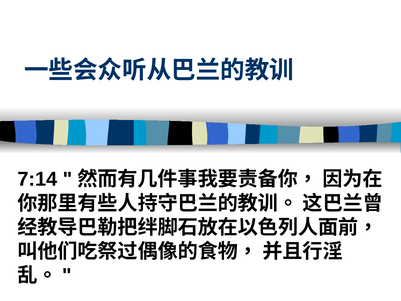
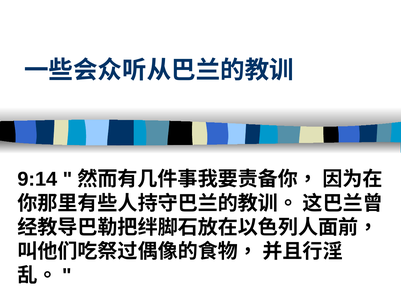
7:14: 7:14 -> 9:14
